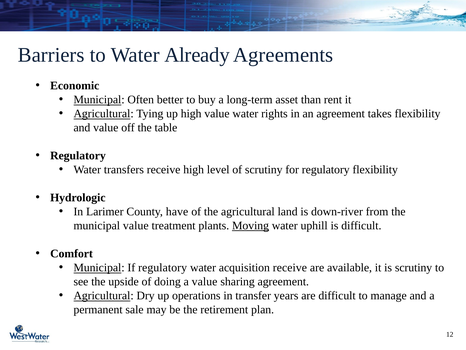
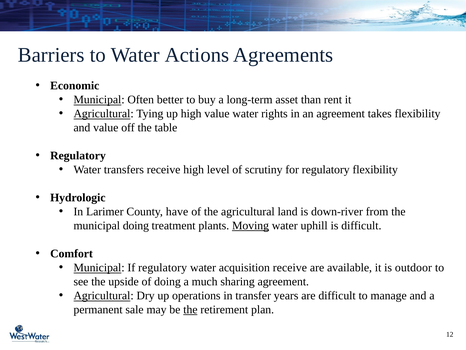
Already: Already -> Actions
municipal value: value -> doing
is scrutiny: scrutiny -> outdoor
a value: value -> much
the at (190, 309) underline: none -> present
